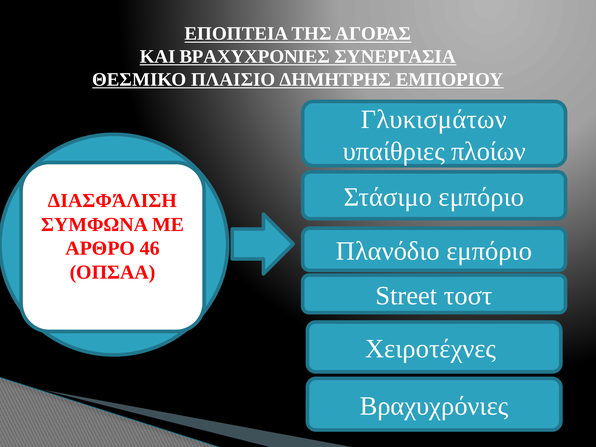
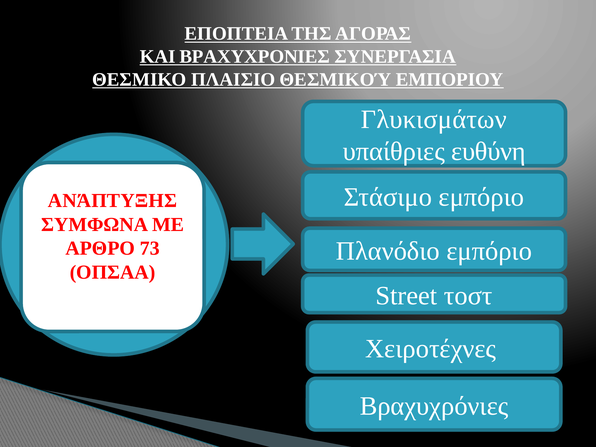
ΔΗΜΗΤΡΗΣ: ΔΗΜΗΤΡΗΣ -> ΘΕΣΜΙΚΟΎ
πλοίων: πλοίων -> ευθύνη
ΔΙΑΣΦΆΛΙΣΗ: ΔΙΑΣΦΆΛΙΣΗ -> ΑΝΆΠΤΥΞΗΣ
46: 46 -> 73
